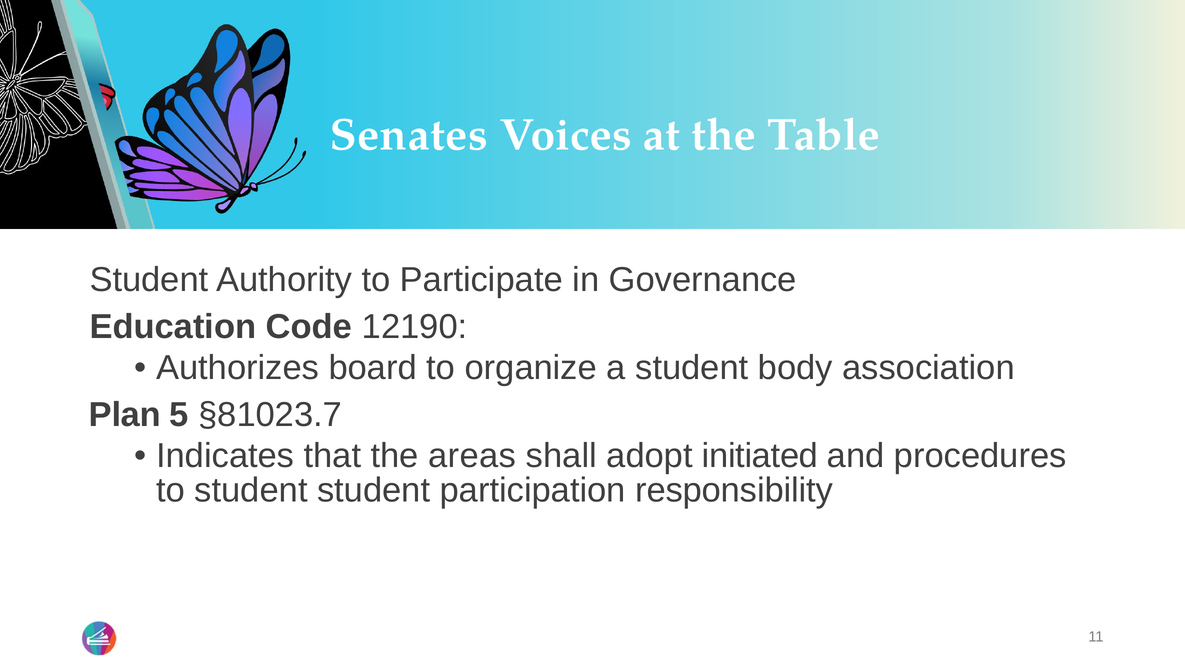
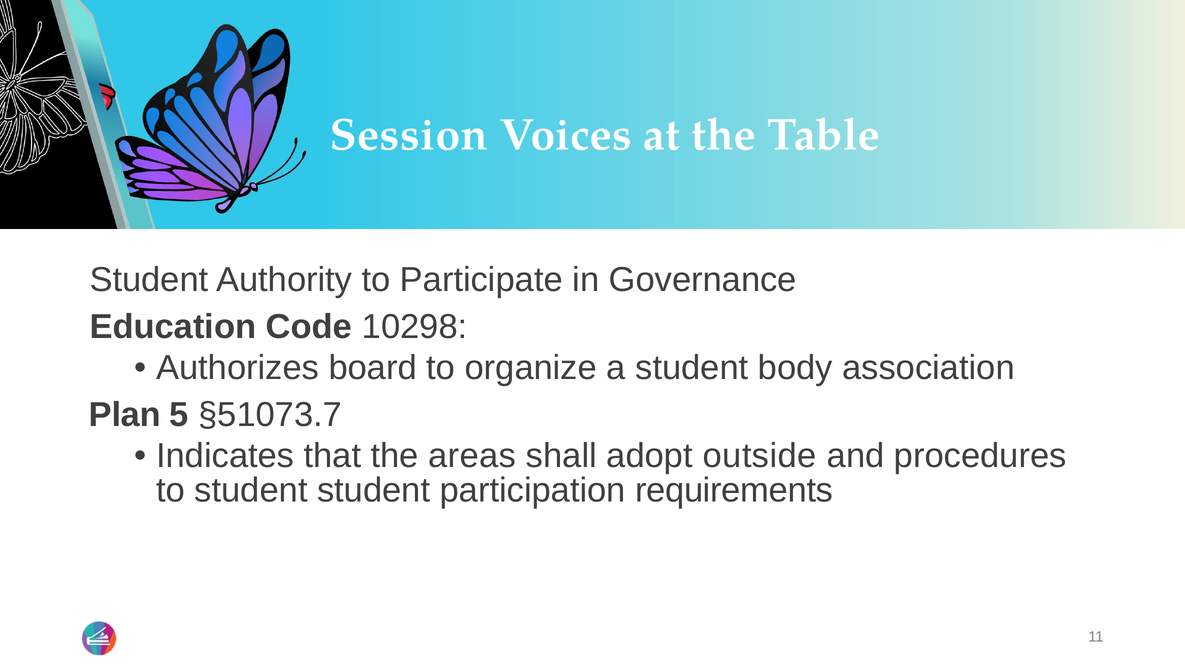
Senates: Senates -> Session
12190: 12190 -> 10298
§81023.7: §81023.7 -> §51073.7
initiated: initiated -> outside
responsibility: responsibility -> requirements
